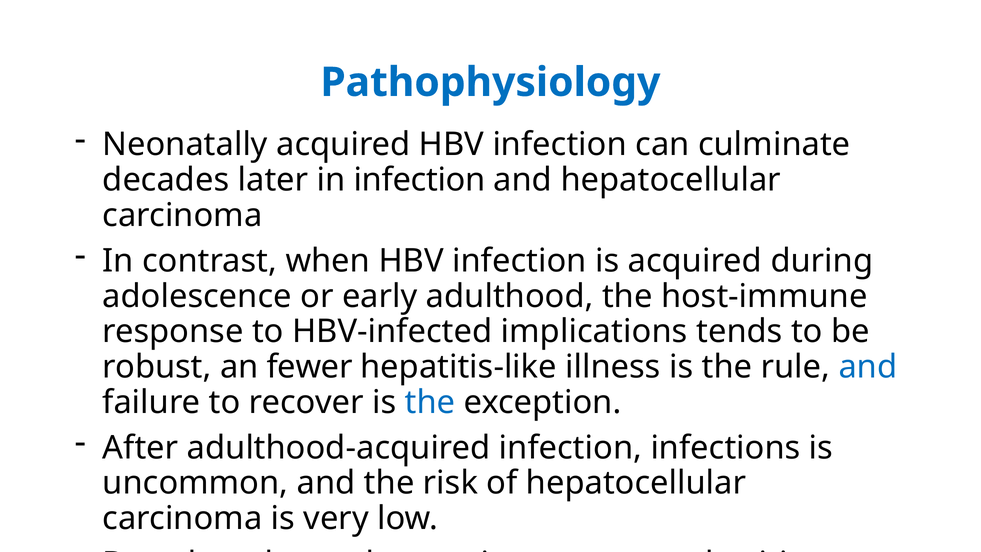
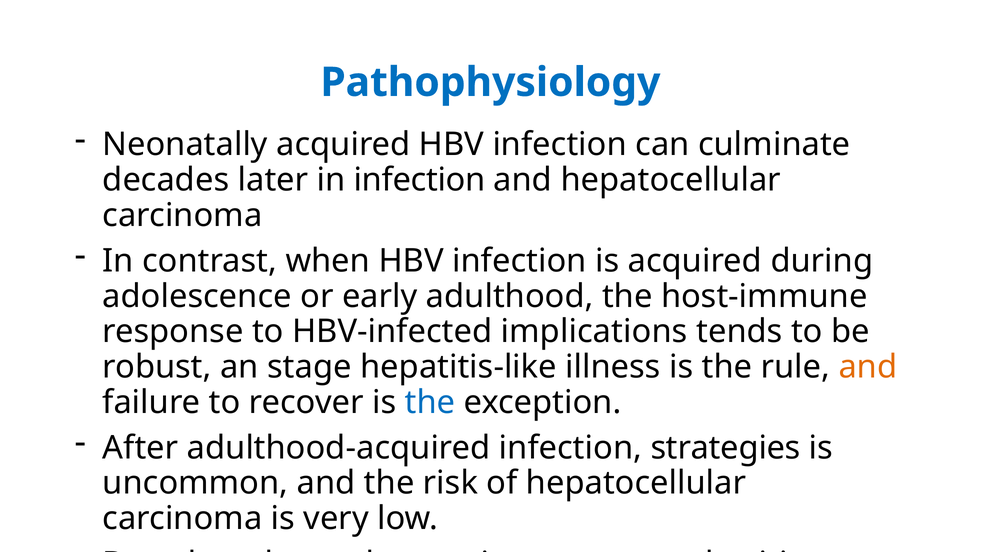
fewer: fewer -> stage
and at (868, 367) colour: blue -> orange
infections: infections -> strategies
